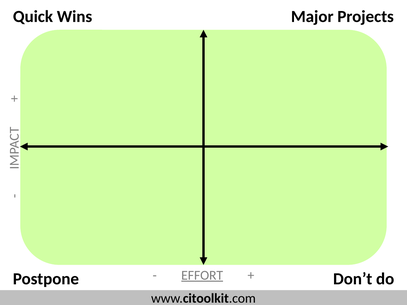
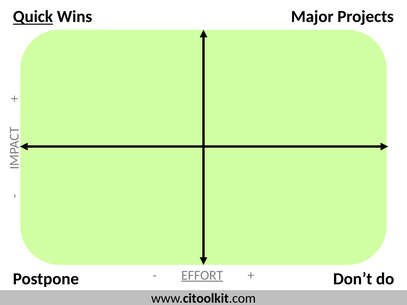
Quick underline: none -> present
